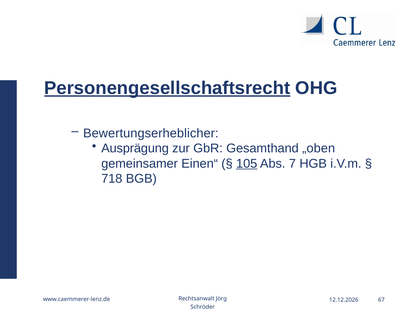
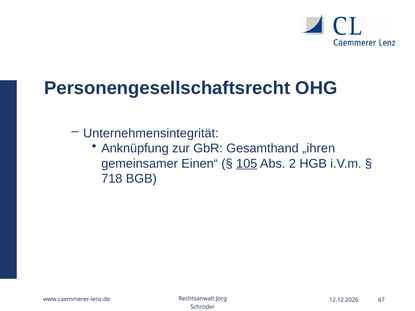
Personengesellschaftsrecht underline: present -> none
Bewertungserheblicher: Bewertungserheblicher -> Unternehmensintegrität
Ausprägung: Ausprägung -> Anknüpfung
„oben: „oben -> „ihren
7: 7 -> 2
